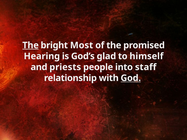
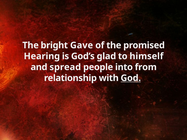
The at (31, 45) underline: present -> none
Most: Most -> Gave
priests: priests -> spread
staff: staff -> from
